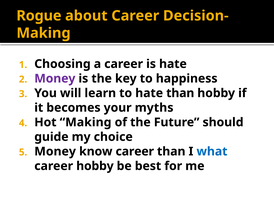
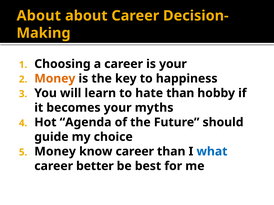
Rogue at (39, 16): Rogue -> About
is hate: hate -> your
Money at (55, 79) colour: purple -> orange
Hot Making: Making -> Agenda
career hobby: hobby -> better
